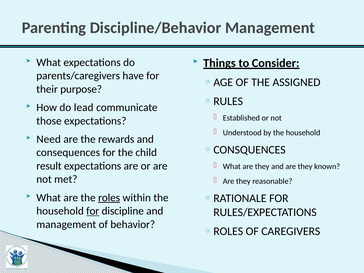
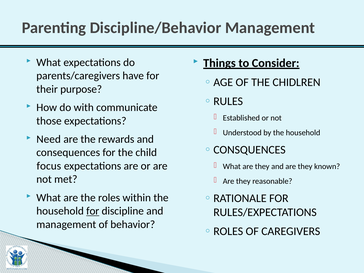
ASSIGNED: ASSIGNED -> CHIDLREN
lead: lead -> with
result: result -> focus
roles underline: present -> none
